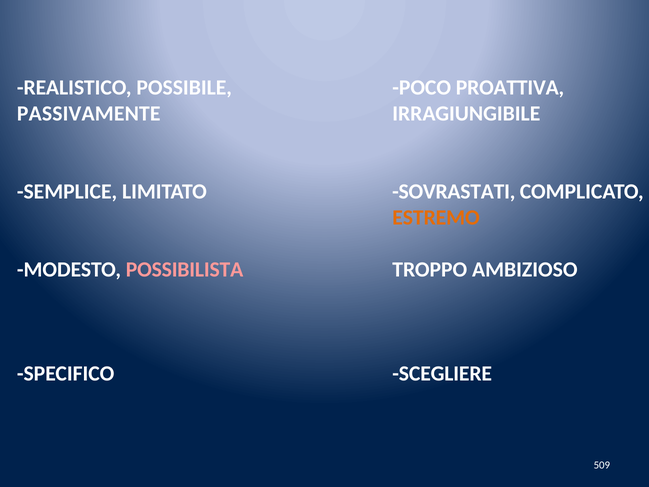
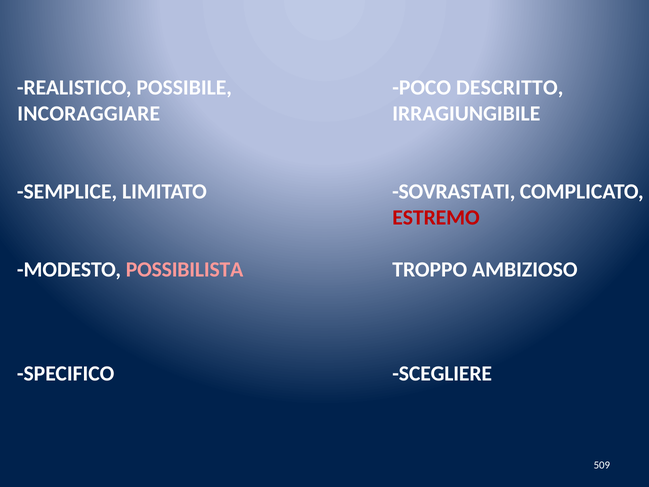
PROATTIVA: PROATTIVA -> DESCRITTO
PASSIVAMENTE: PASSIVAMENTE -> INCORAGGIARE
ESTREMO colour: orange -> red
